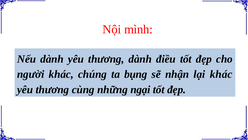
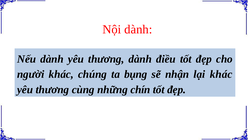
Nội mình: mình -> dành
ngại: ngại -> chín
